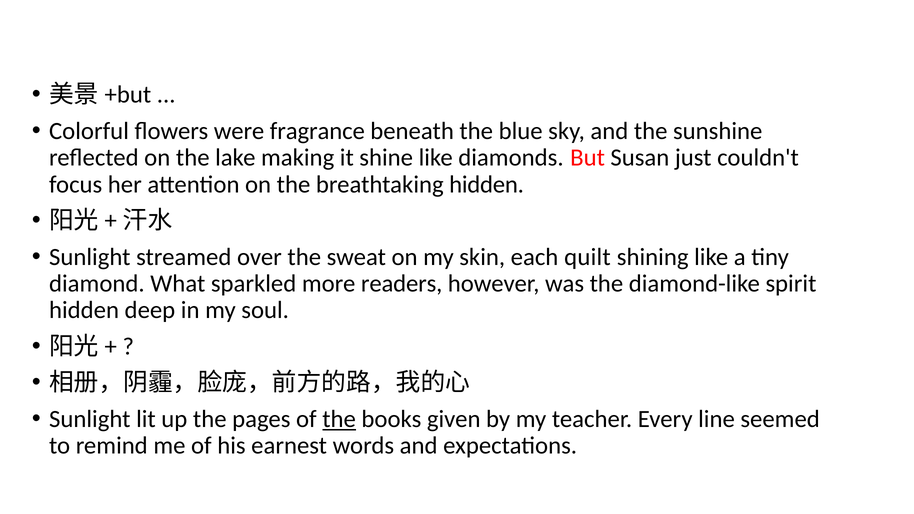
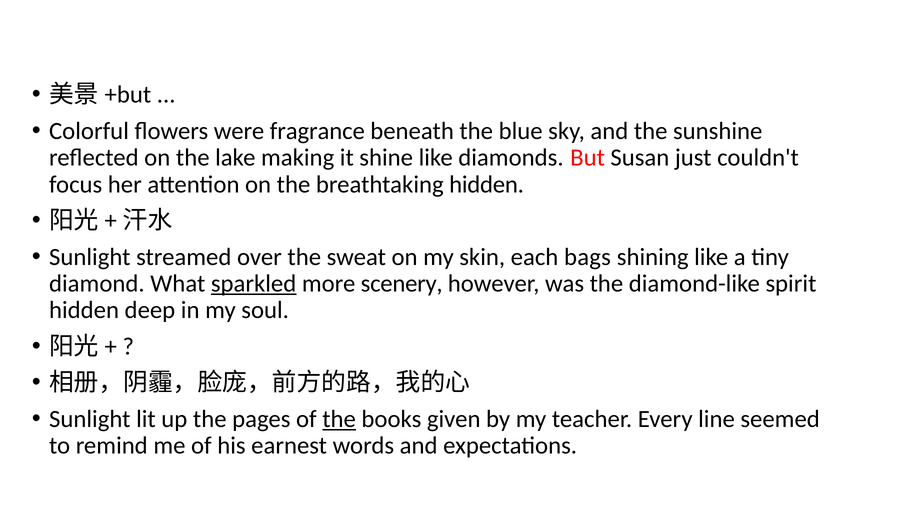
quilt: quilt -> bags
sparkled underline: none -> present
readers: readers -> scenery
